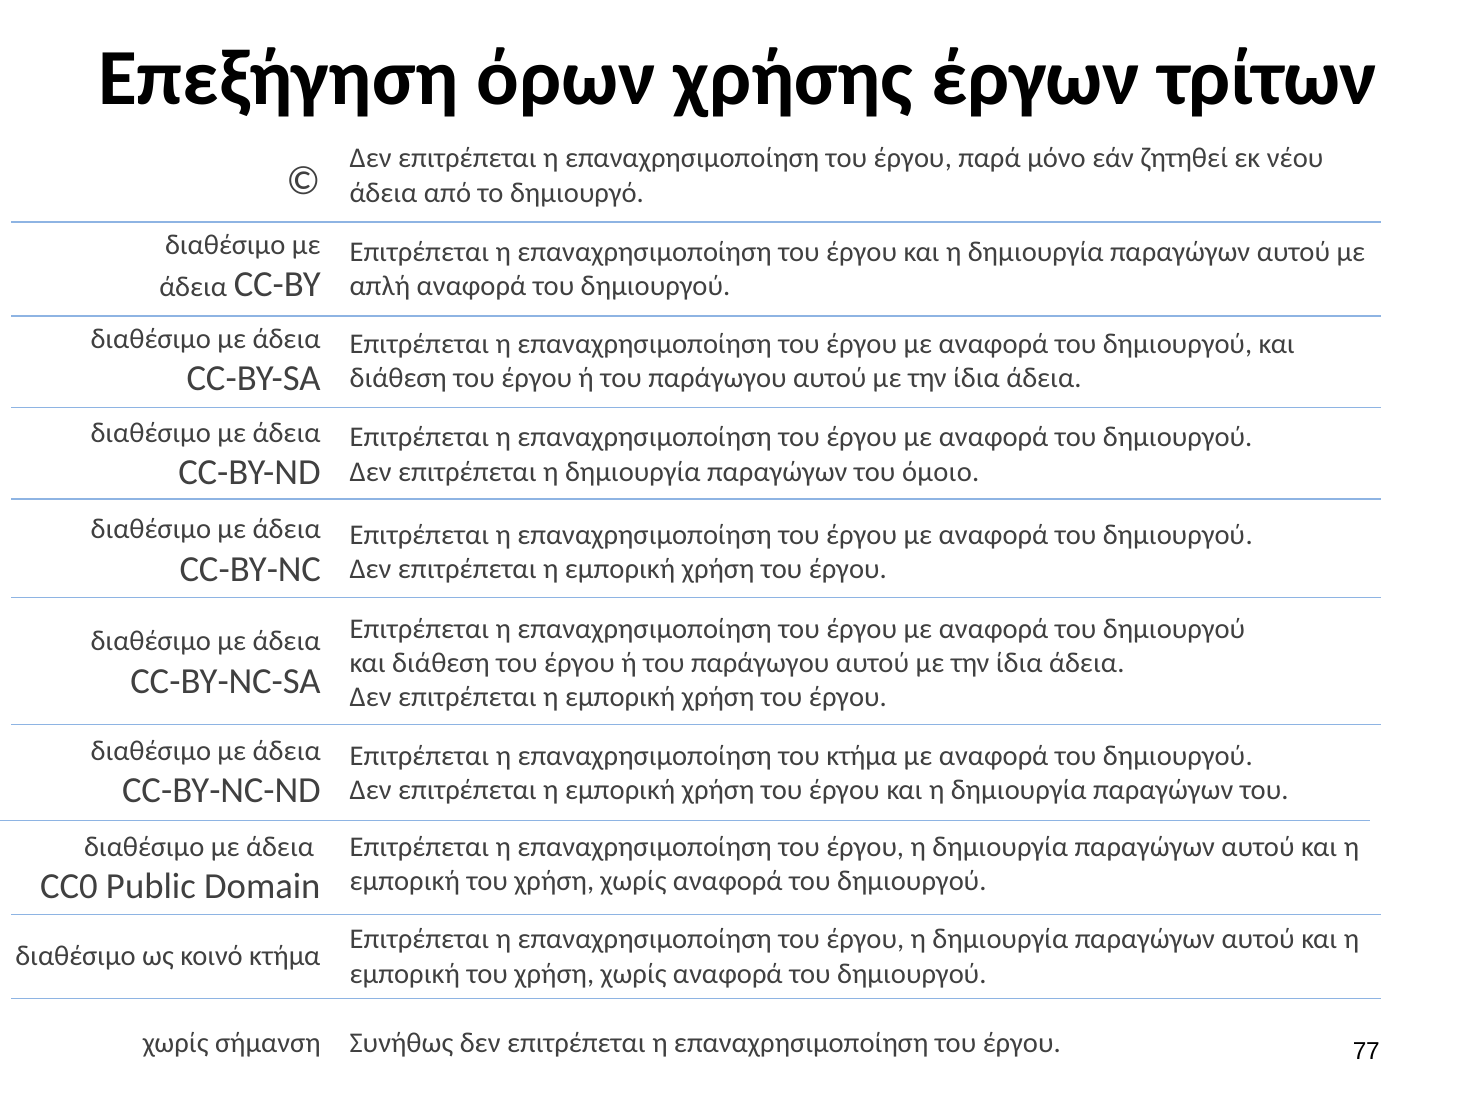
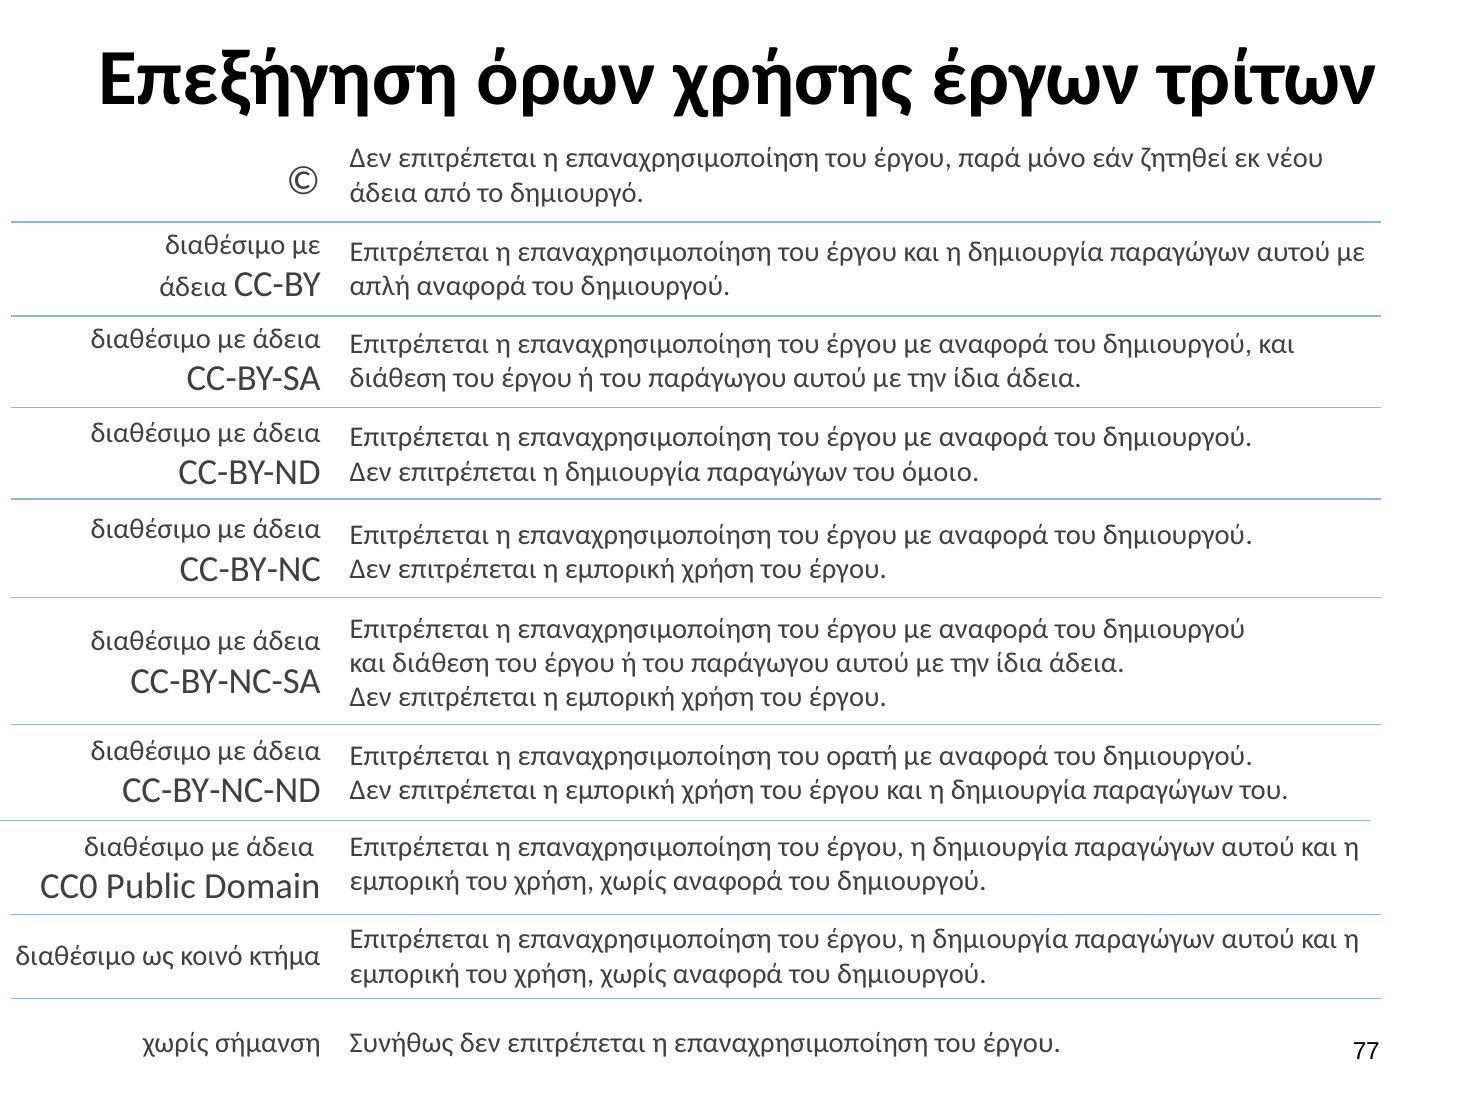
του κτήμα: κτήμα -> ορατή
